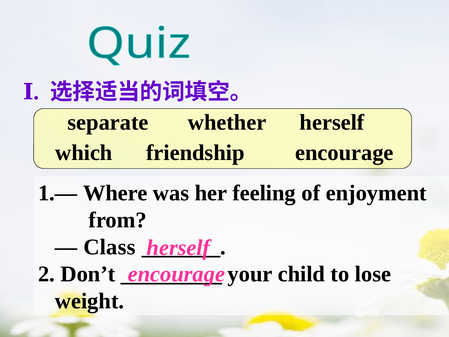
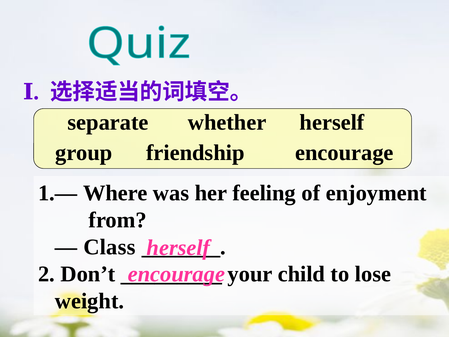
which: which -> group
